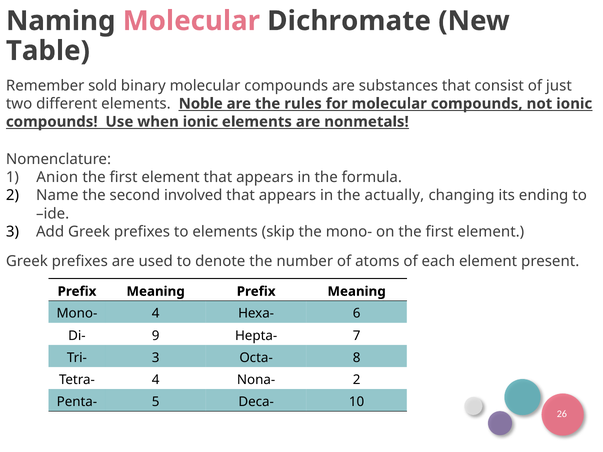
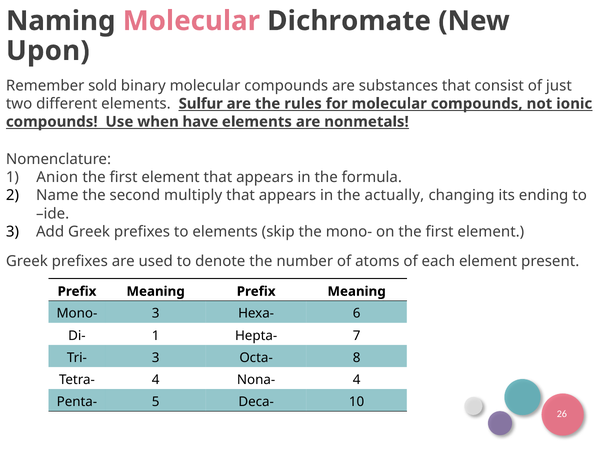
Table: Table -> Upon
Noble: Noble -> Sulfur
when ionic: ionic -> have
involved: involved -> multiply
Mono- 4: 4 -> 3
Di- 9: 9 -> 1
Nona- 2: 2 -> 4
